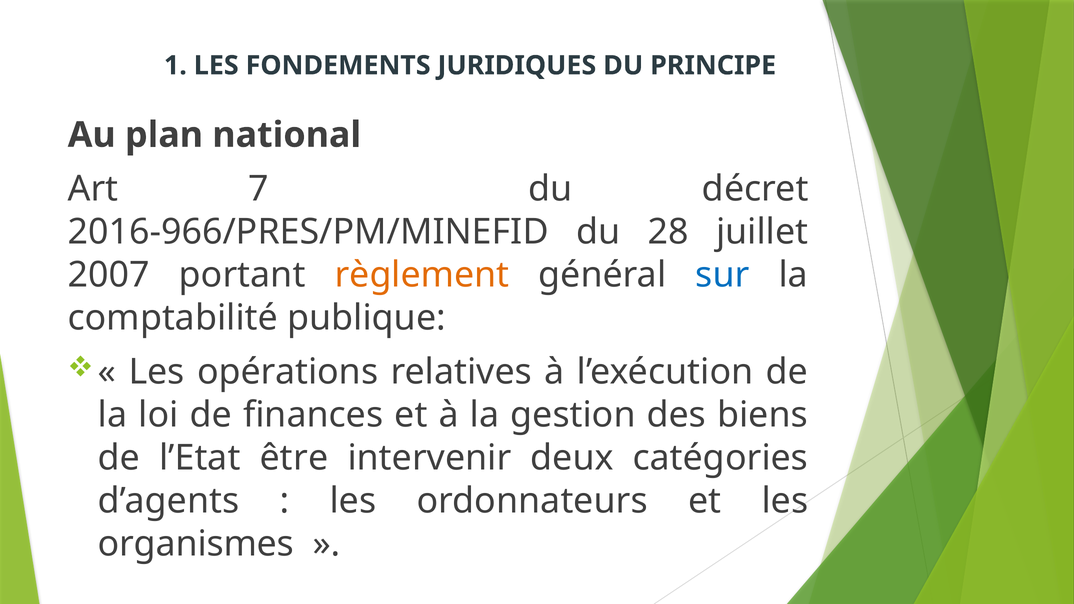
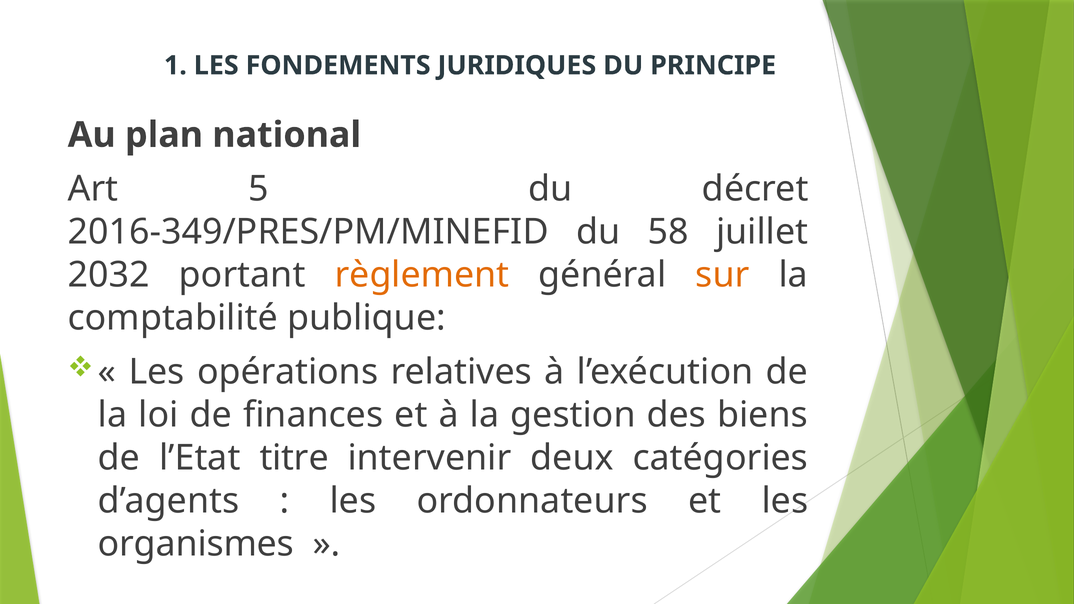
7: 7 -> 5
2016-966/PRES/PM/MINEFID: 2016-966/PRES/PM/MINEFID -> 2016-349/PRES/PM/MINEFID
28: 28 -> 58
2007: 2007 -> 2032
sur colour: blue -> orange
être: être -> titre
